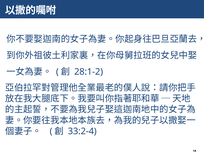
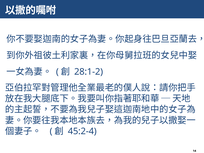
33:2-4: 33:2-4 -> 45:2-4
